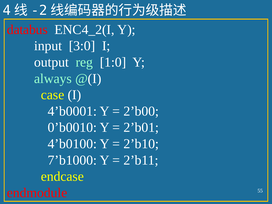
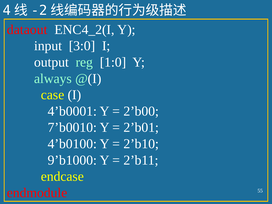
databus: databus -> dataout
0’b0010: 0’b0010 -> 7’b0010
7’b1000: 7’b1000 -> 9’b1000
